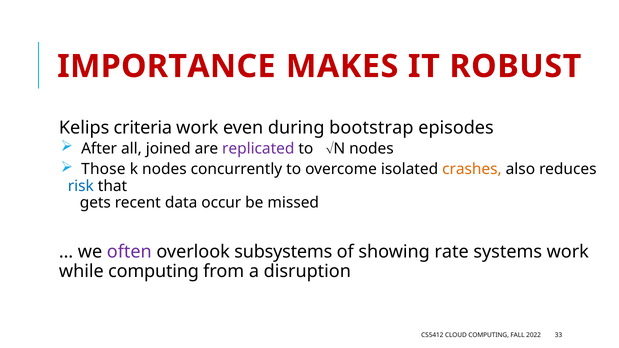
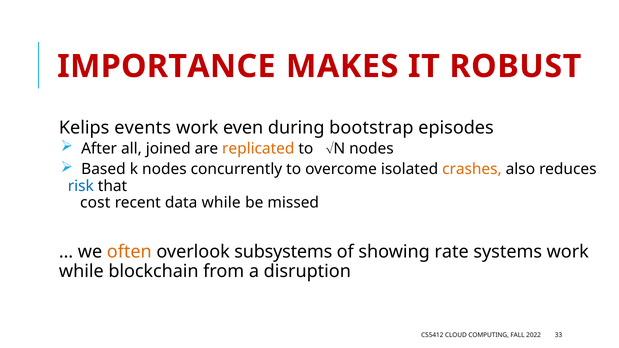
criteria: criteria -> events
replicated colour: purple -> orange
Those: Those -> Based
gets: gets -> cost
data occur: occur -> while
often colour: purple -> orange
while computing: computing -> blockchain
